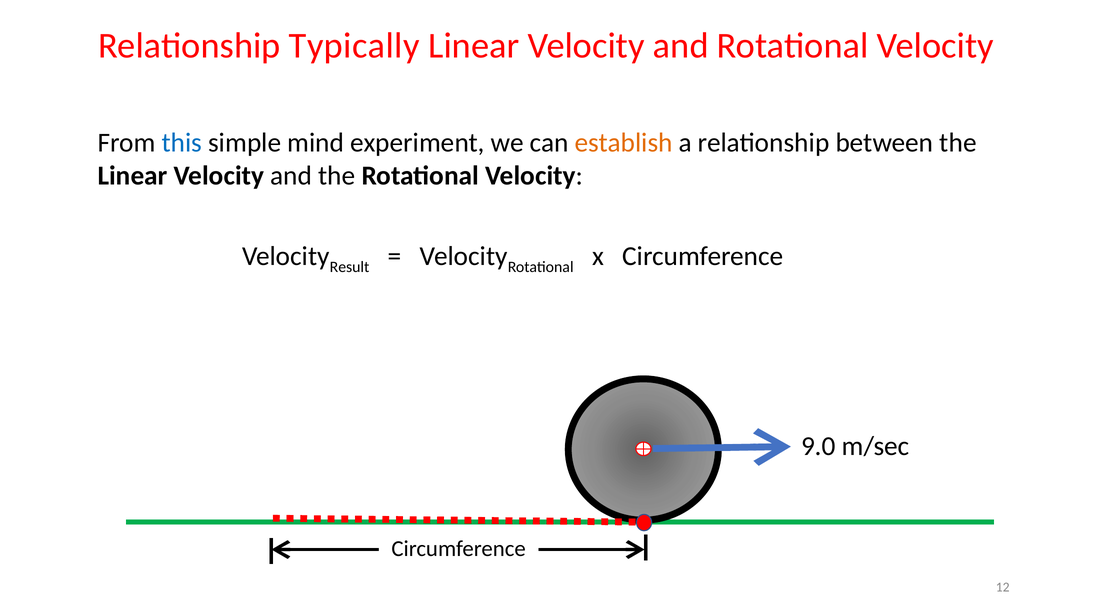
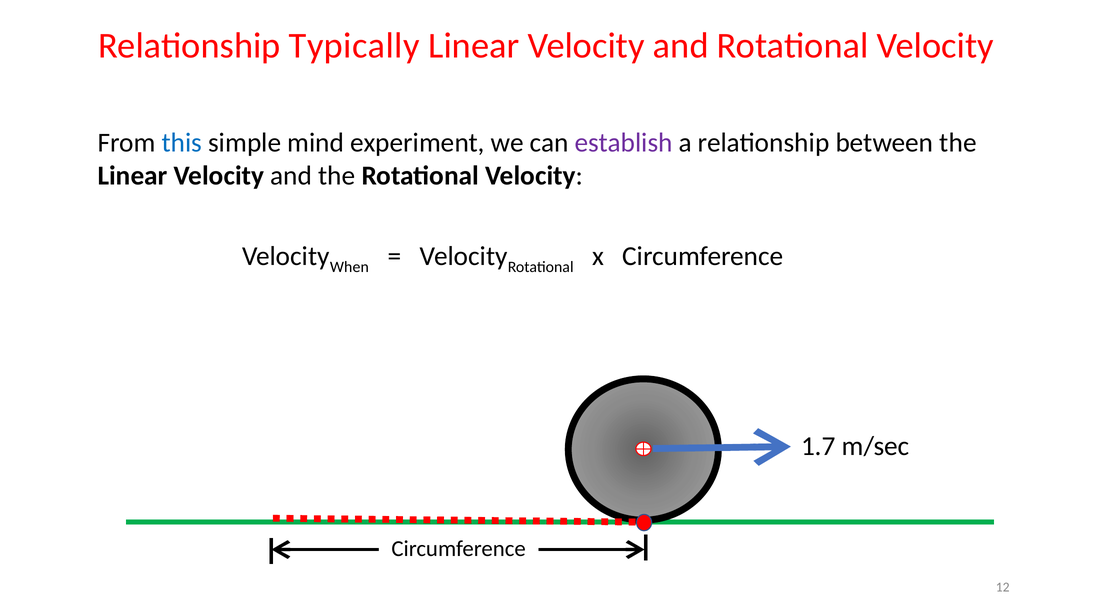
establish colour: orange -> purple
Result: Result -> When
9.0: 9.0 -> 1.7
